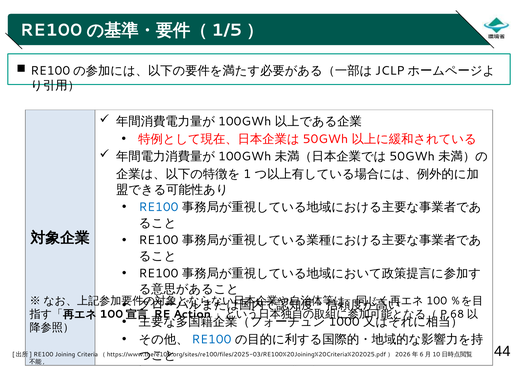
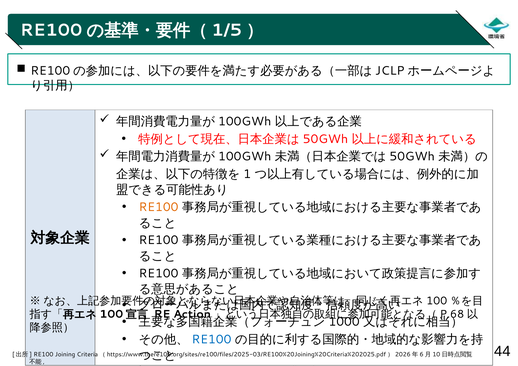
RE100 at (159, 207) colour: blue -> orange
